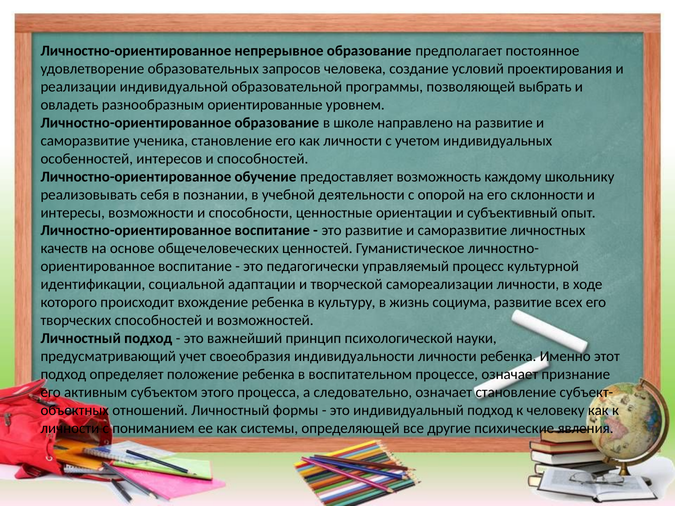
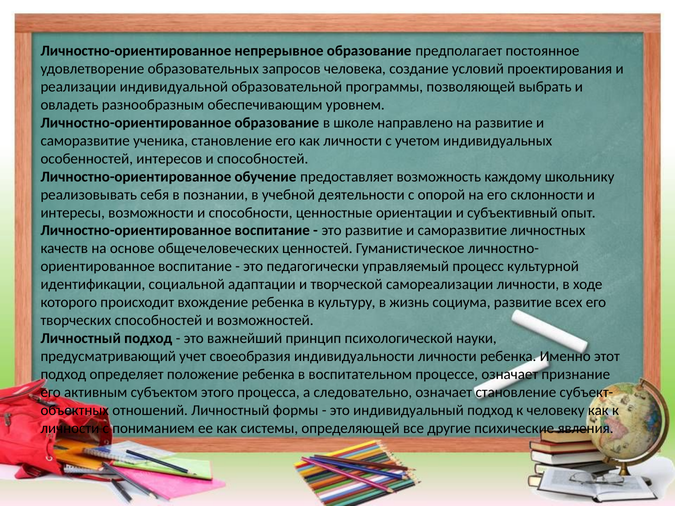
ориентированные: ориентированные -> обеспечивающим
